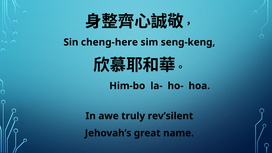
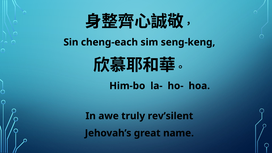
cheng-here: cheng-here -> cheng-each
